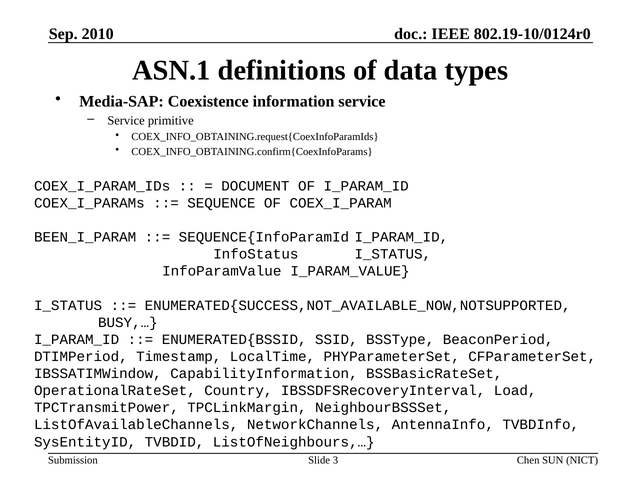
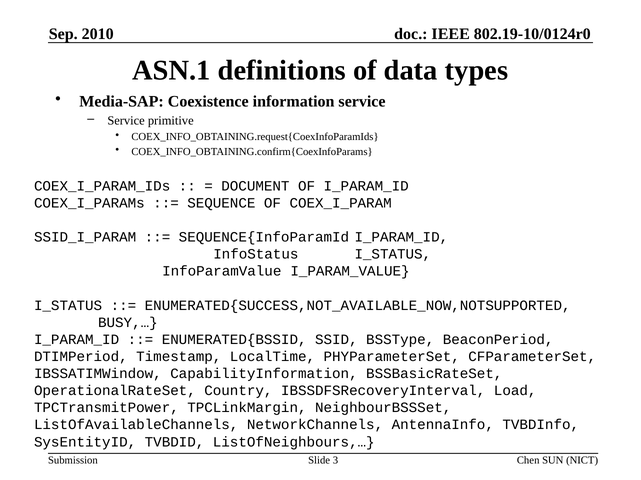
BEEN_I_PARAM: BEEN_I_PARAM -> SSID_I_PARAM
